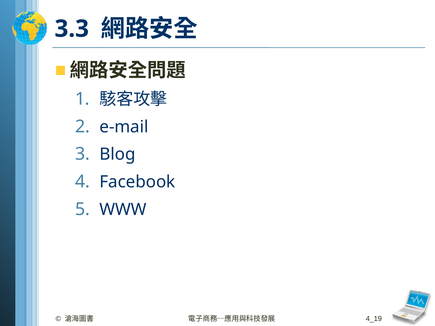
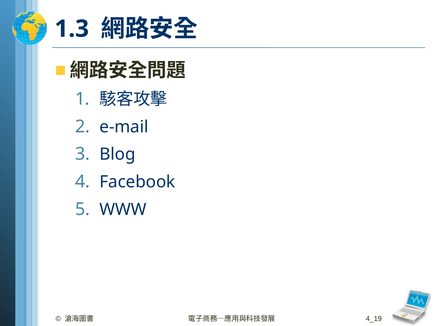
3.3: 3.3 -> 1.3
